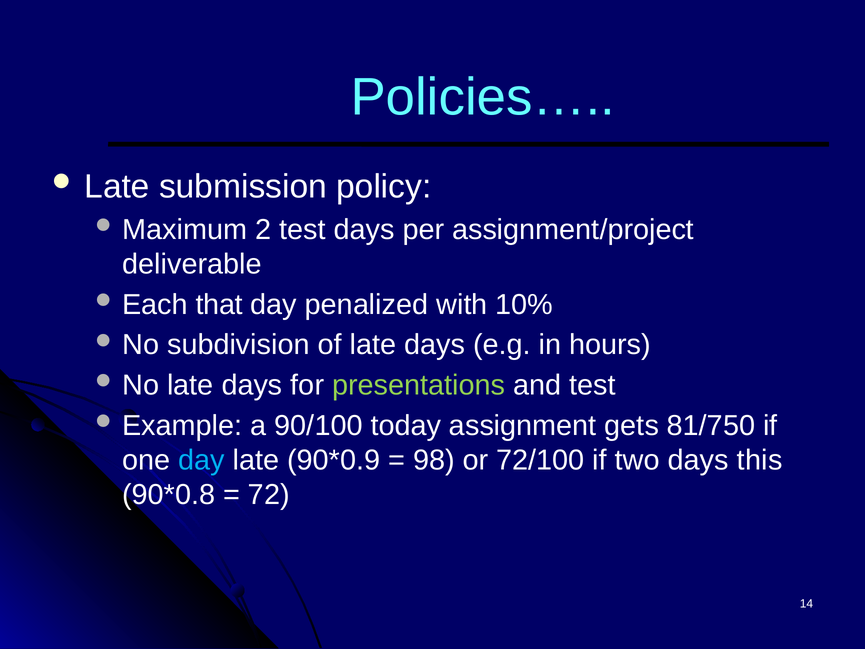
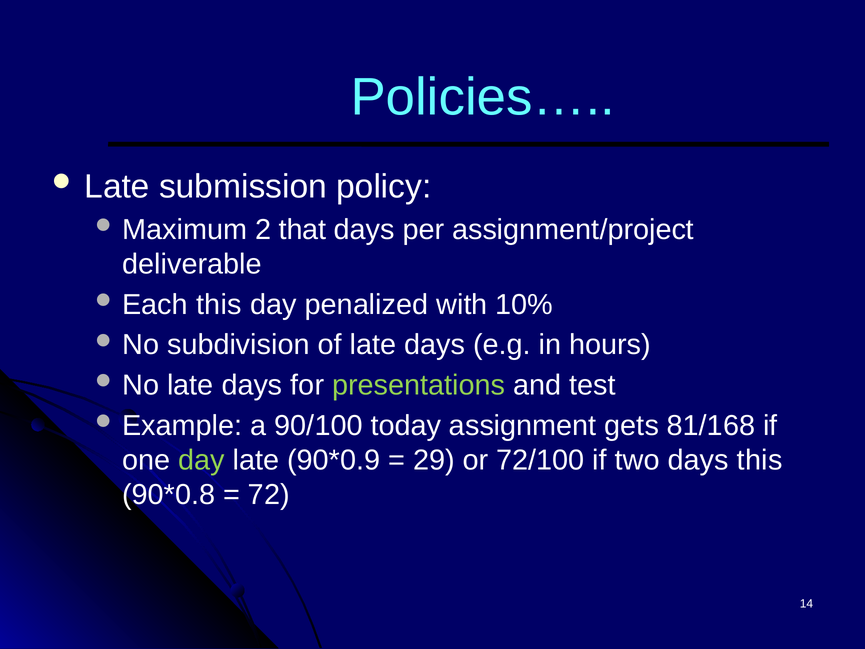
2 test: test -> that
Each that: that -> this
81/750: 81/750 -> 81/168
day at (202, 460) colour: light blue -> light green
98: 98 -> 29
